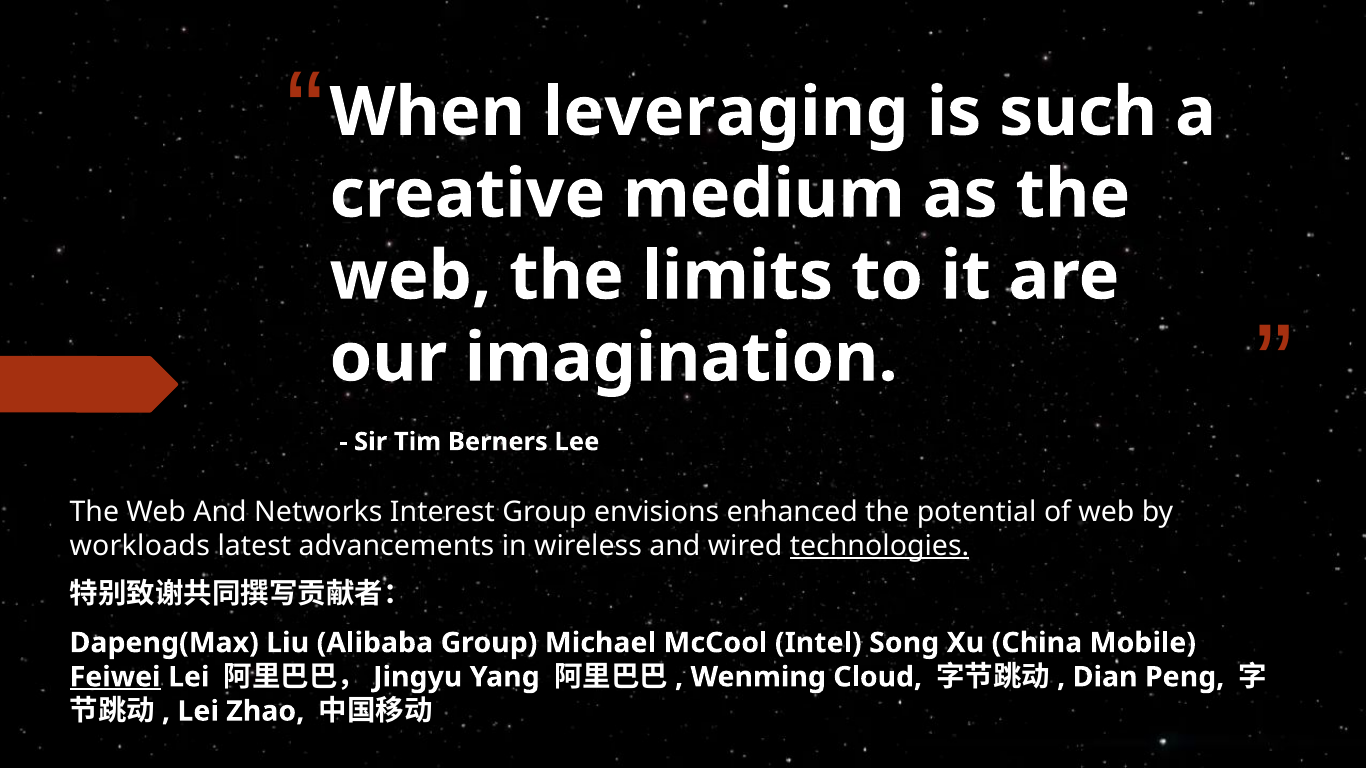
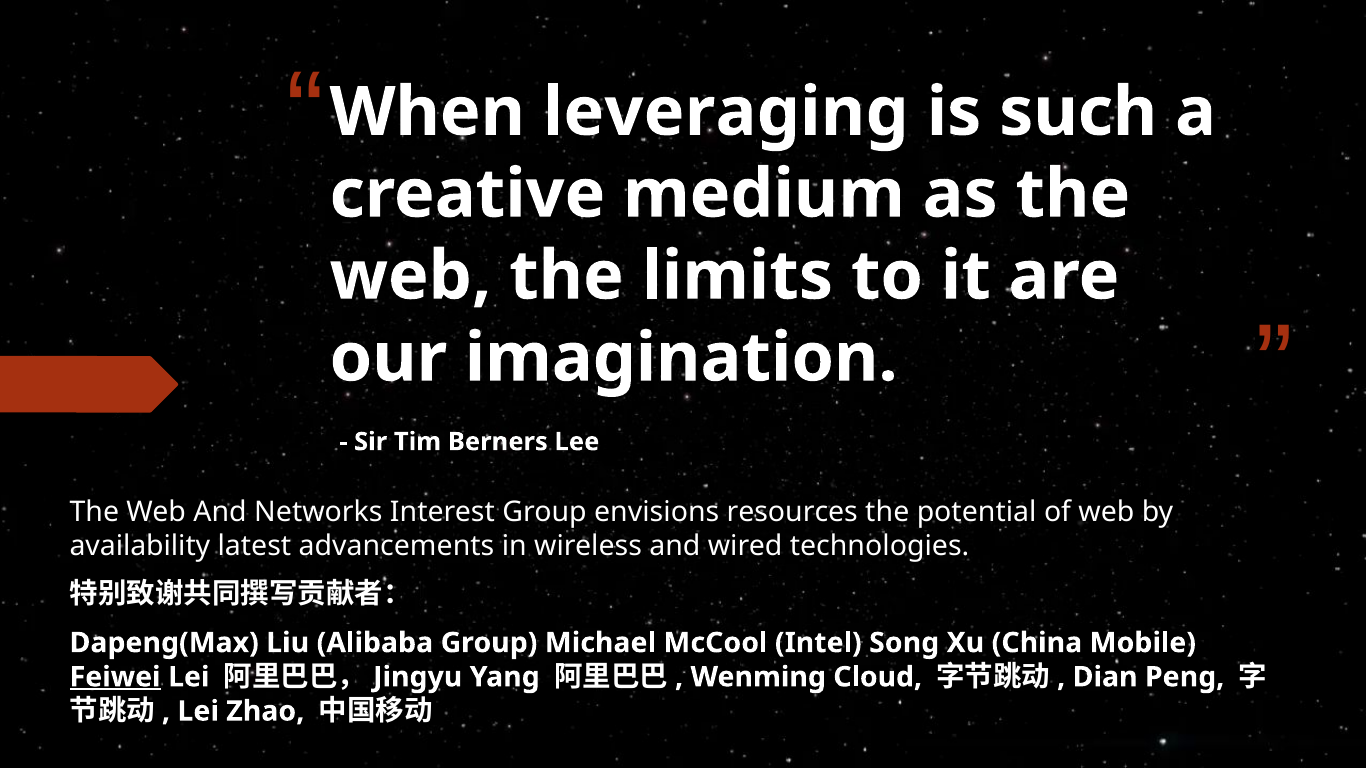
enhanced: enhanced -> resources
workloads: workloads -> availability
technologies underline: present -> none
